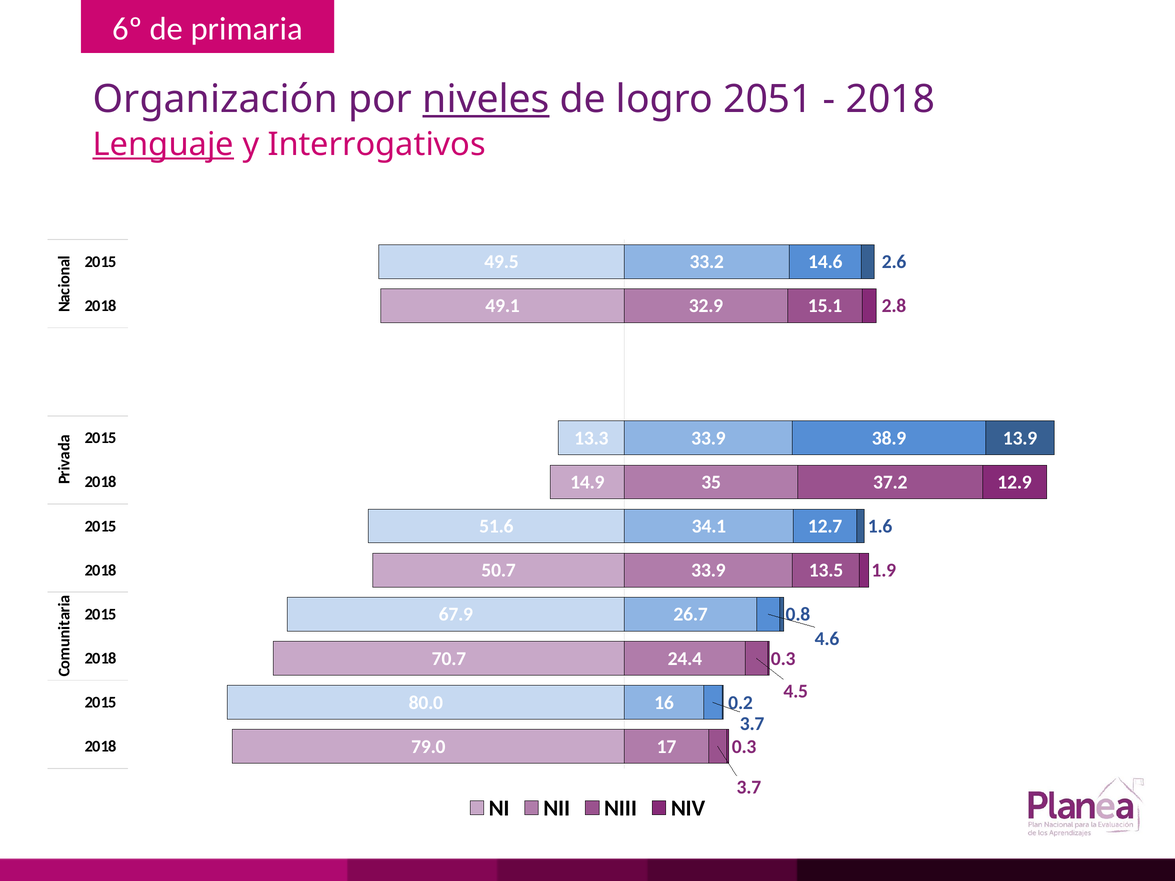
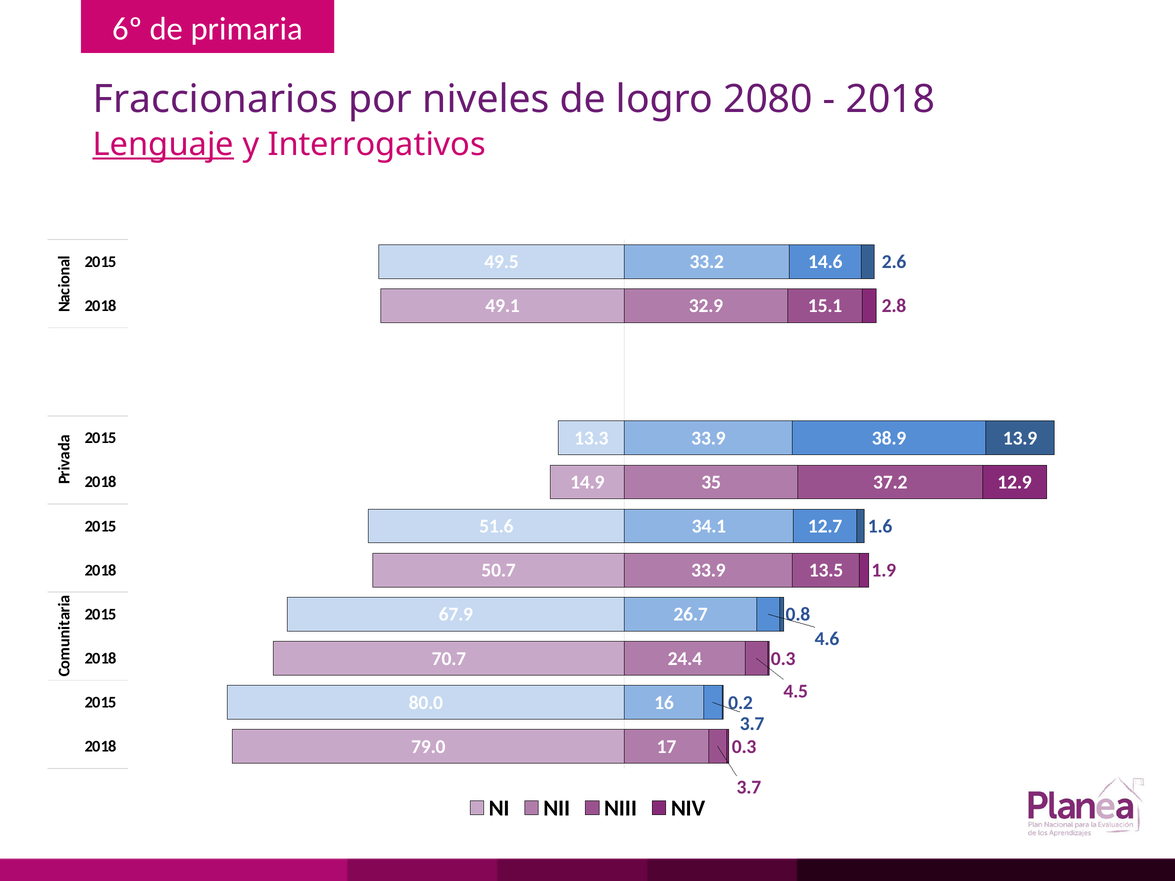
Organización: Organización -> Fraccionarios
niveles underline: present -> none
2051: 2051 -> 2080
